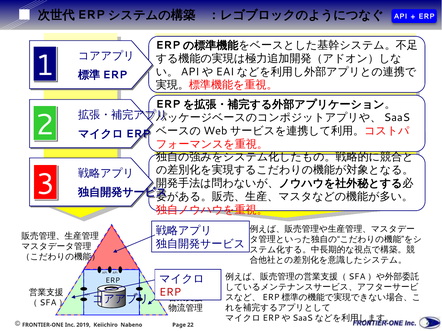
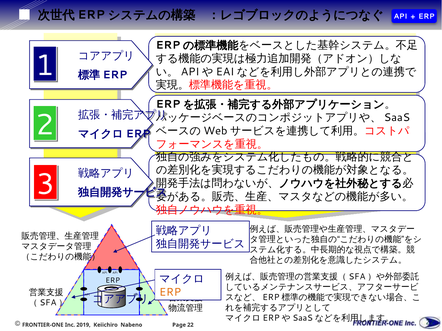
ERP at (170, 293) colour: red -> orange
